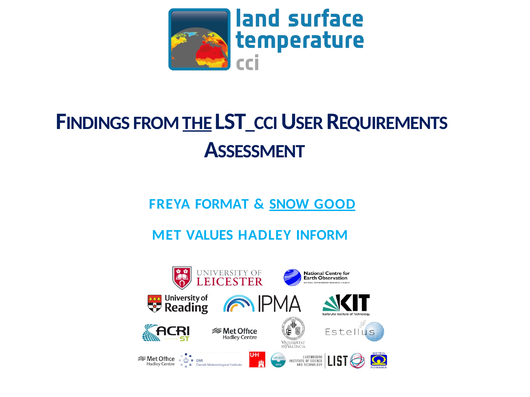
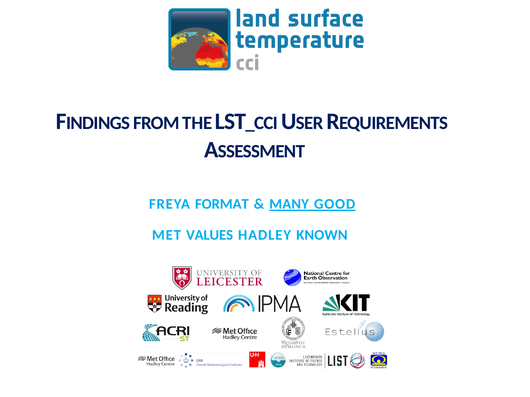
THE underline: present -> none
SNOW: SNOW -> MANY
INFORM: INFORM -> KNOWN
